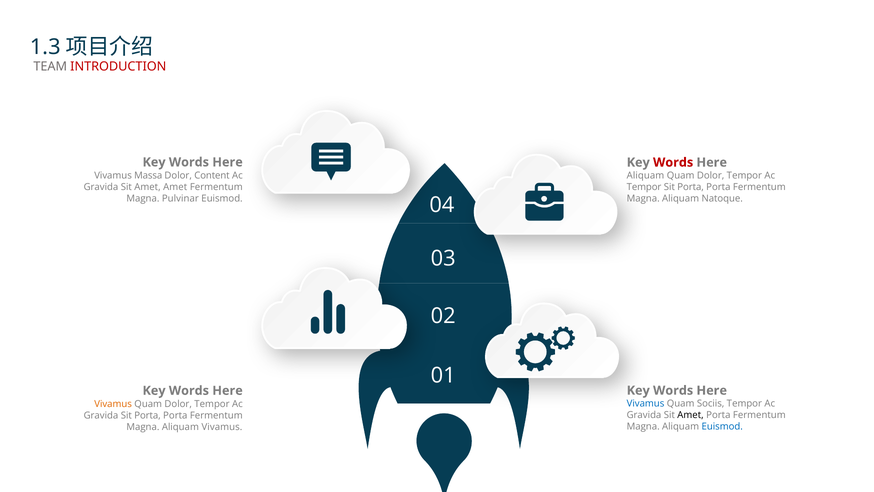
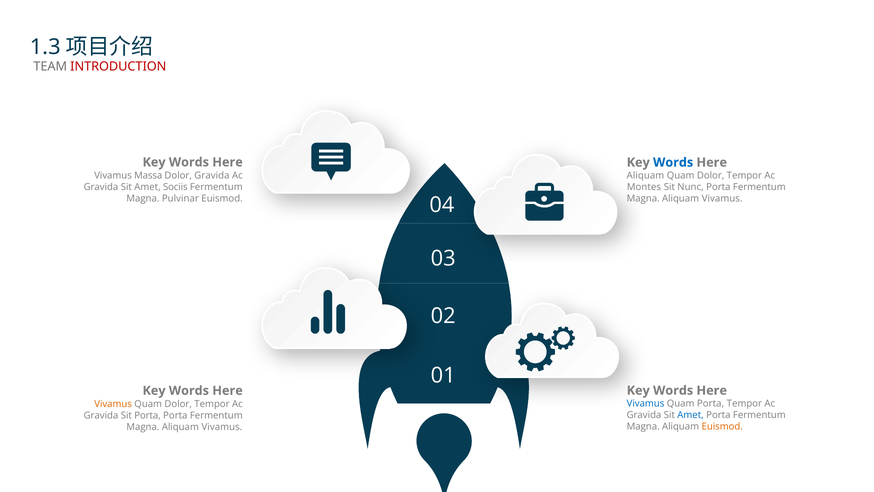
Words at (673, 162) colour: red -> blue
Dolor Content: Content -> Gravida
Amet Amet: Amet -> Sociis
Tempor at (644, 187): Tempor -> Montes
Porta at (691, 187): Porta -> Nunc
Natoque at (722, 199): Natoque -> Vivamus
Quam Sociis: Sociis -> Porta
Amet at (691, 415) colour: black -> blue
Euismod at (722, 426) colour: blue -> orange
